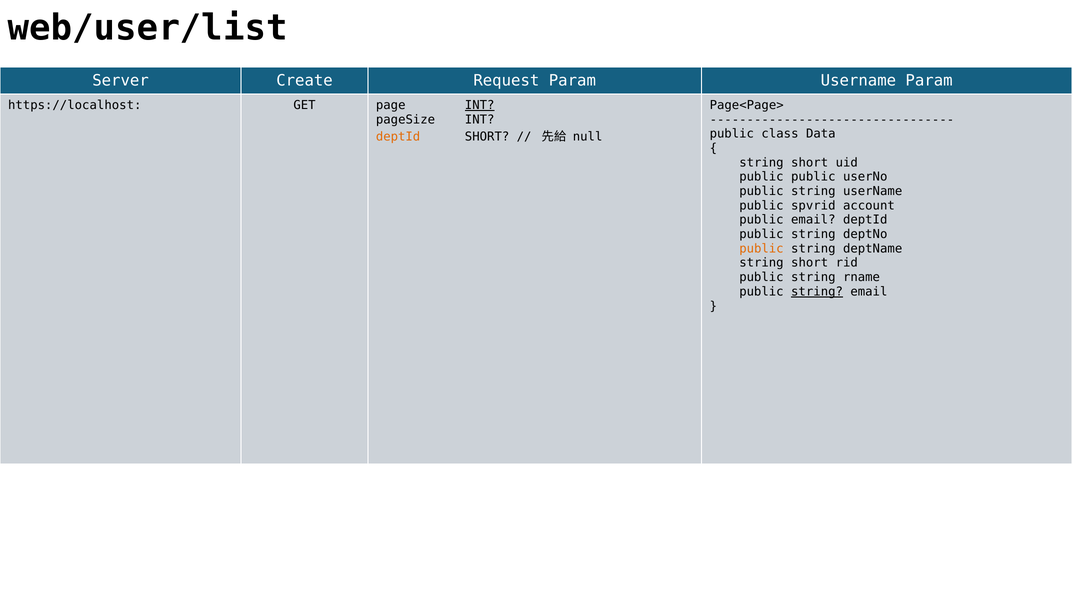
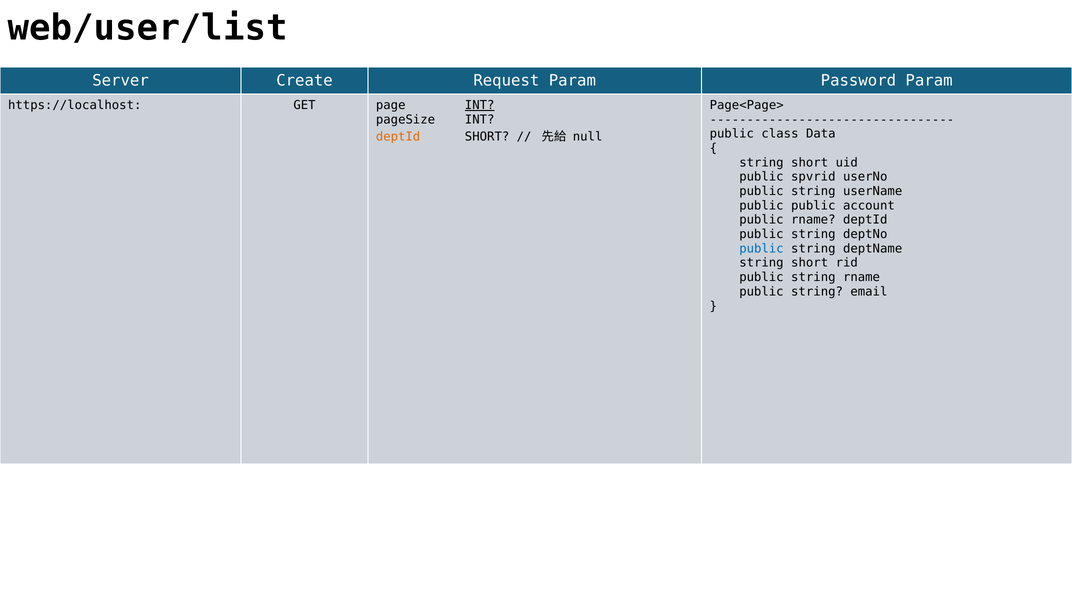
Param Username: Username -> Password
public public: public -> spvrid
public spvrid: spvrid -> public
public email: email -> rname
public at (761, 249) colour: orange -> blue
string at (817, 292) underline: present -> none
